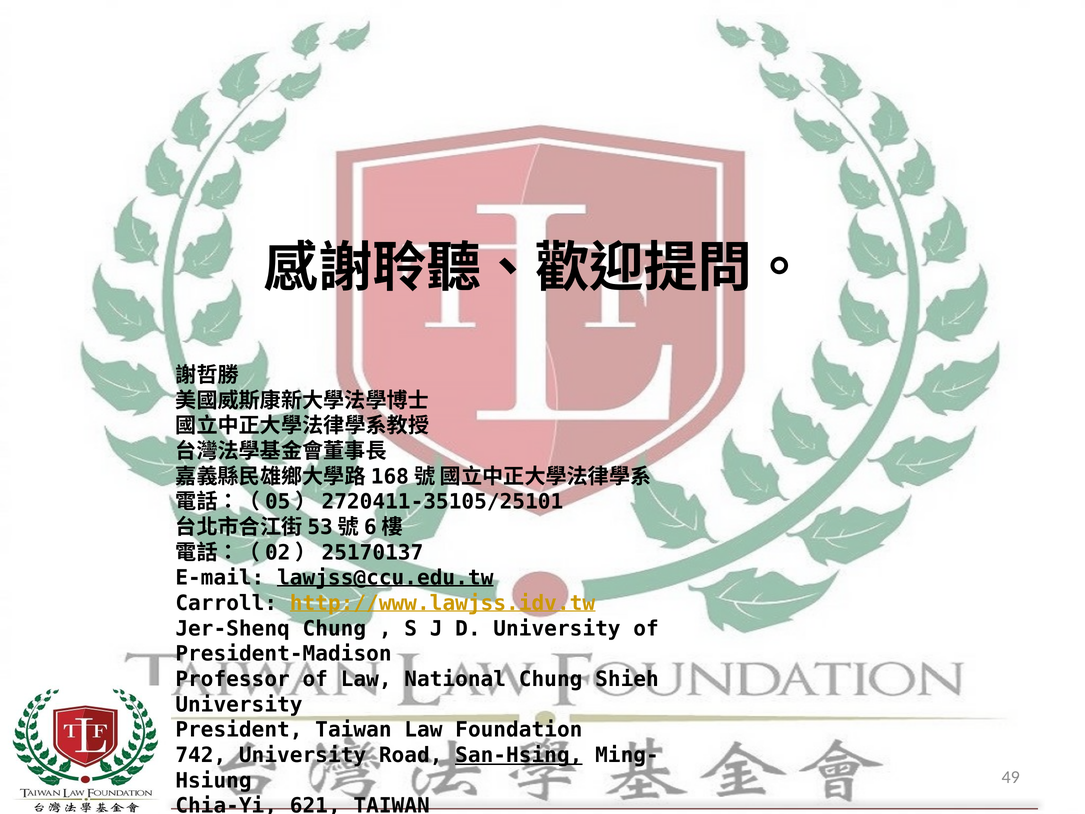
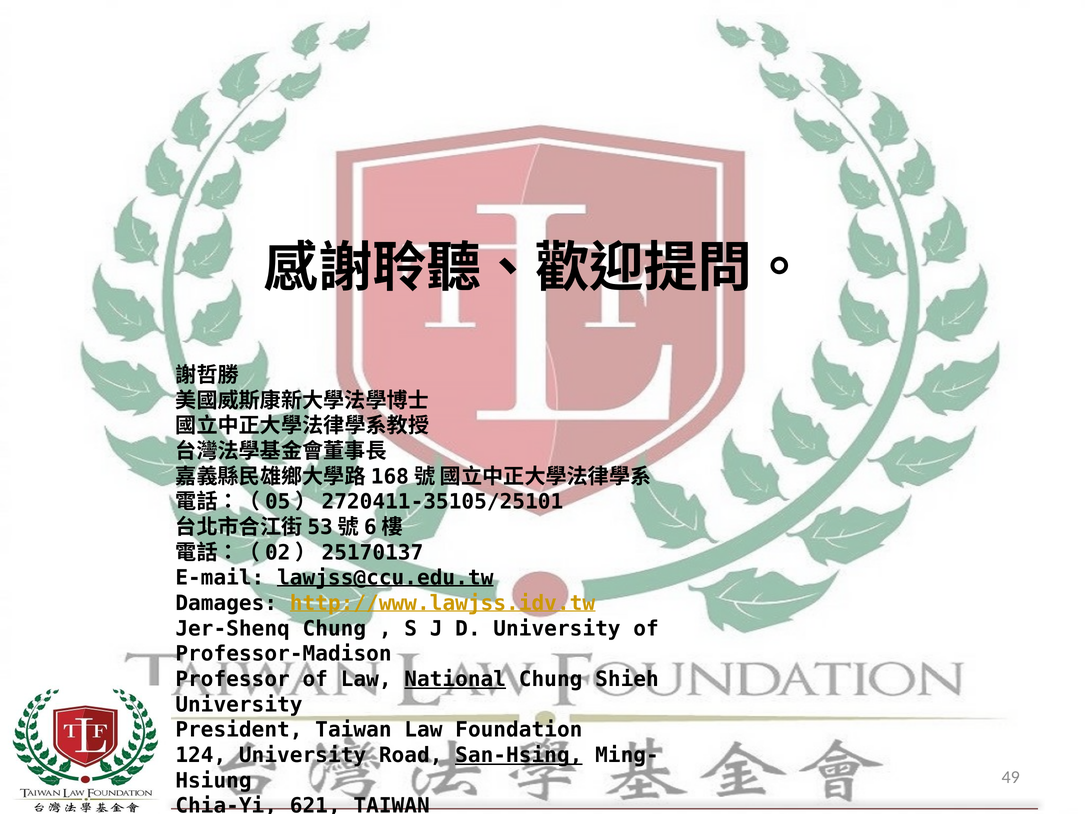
Carroll: Carroll -> Damages
President-Madison: President-Madison -> Professor-Madison
National underline: none -> present
742: 742 -> 124
